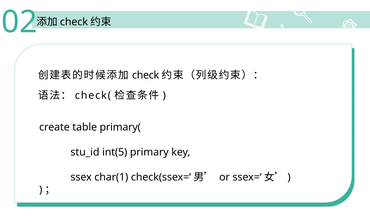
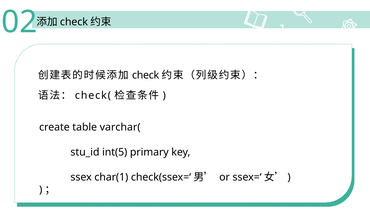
primary(: primary( -> varchar(
